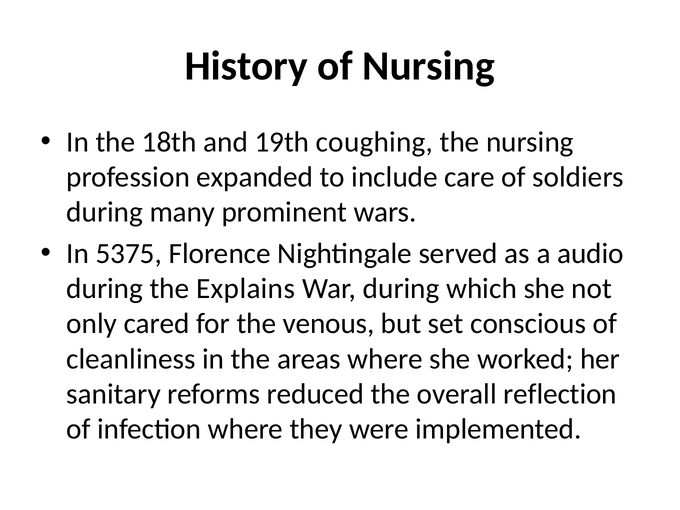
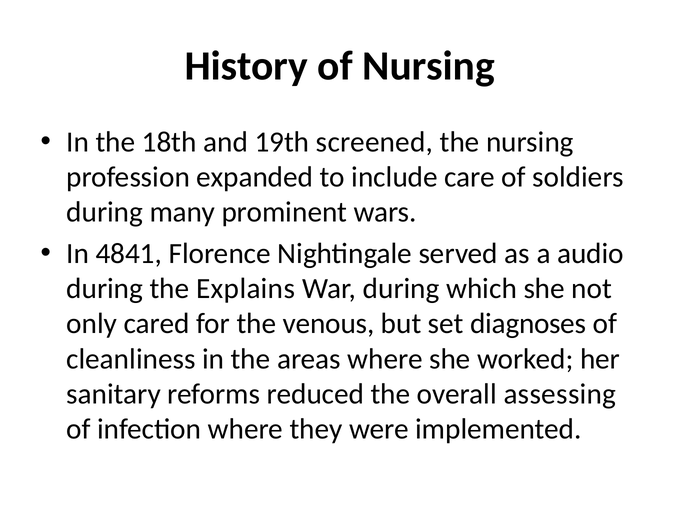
coughing: coughing -> screened
5375: 5375 -> 4841
conscious: conscious -> diagnoses
reflection: reflection -> assessing
